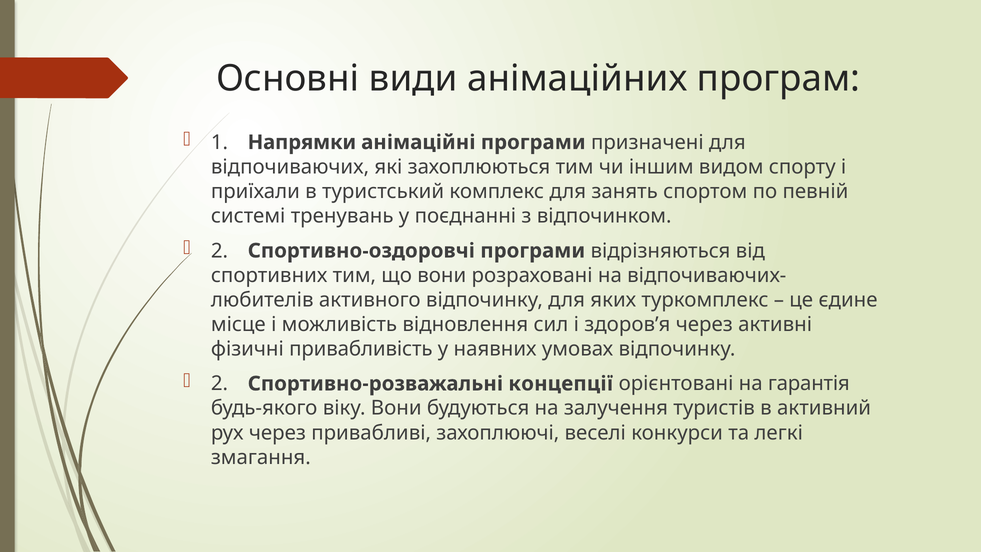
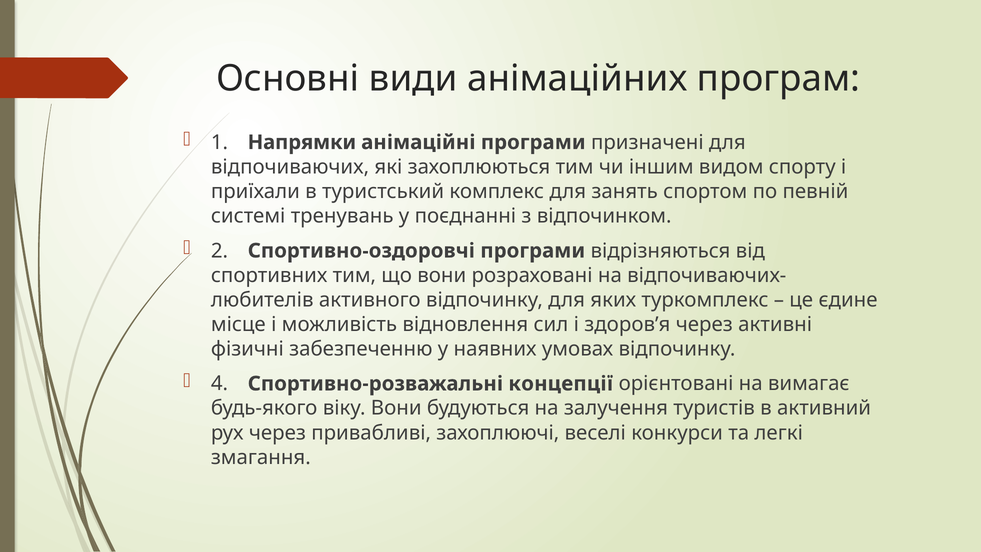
привабливість: привабливість -> забезпеченню
2 at (220, 384): 2 -> 4
гарантія: гарантія -> вимагає
